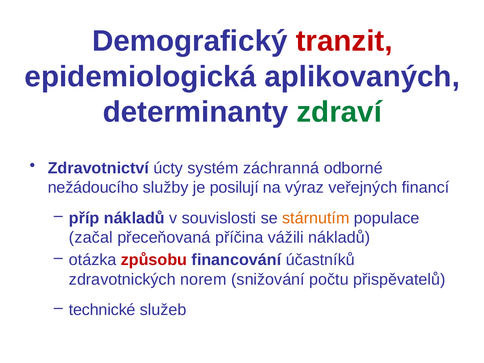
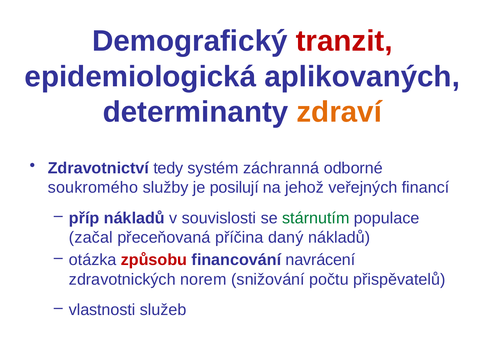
zdraví colour: green -> orange
úcty: úcty -> tedy
nežádoucího: nežádoucího -> soukromého
výraz: výraz -> jehož
stárnutím colour: orange -> green
vážili: vážili -> daný
účastníků: účastníků -> navrácení
technické: technické -> vlastnosti
